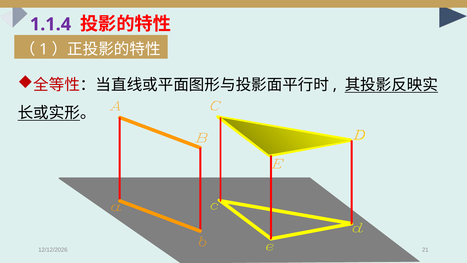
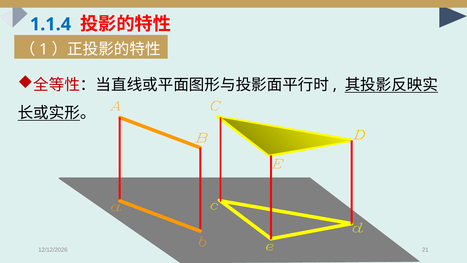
1.1.4 colour: purple -> blue
